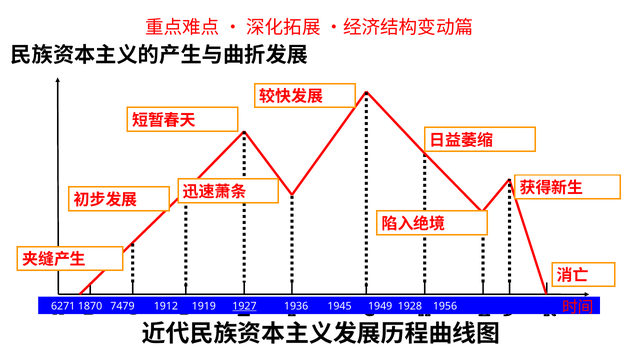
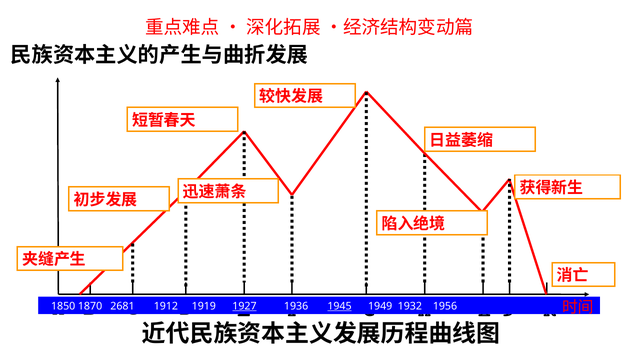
6271: 6271 -> 1850
7479: 7479 -> 2681
1945 underline: none -> present
1928: 1928 -> 1932
